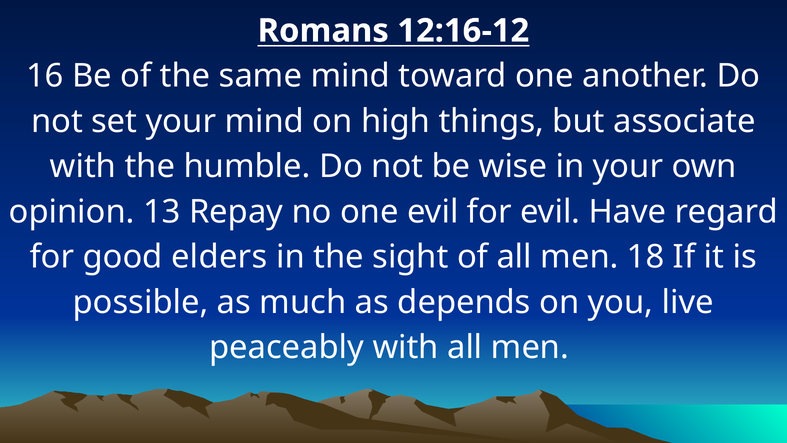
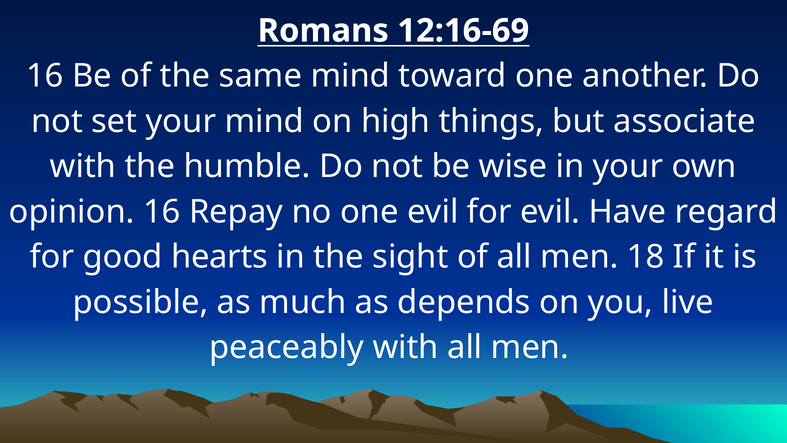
12:16-12: 12:16-12 -> 12:16-69
opinion 13: 13 -> 16
elders: elders -> hearts
